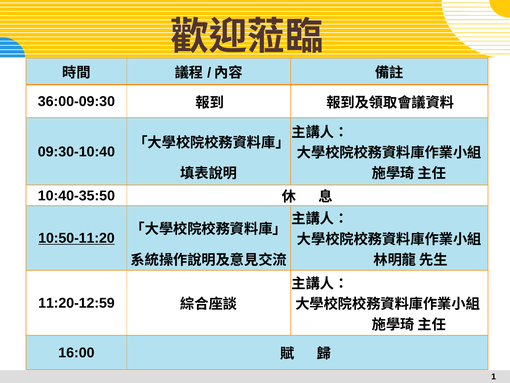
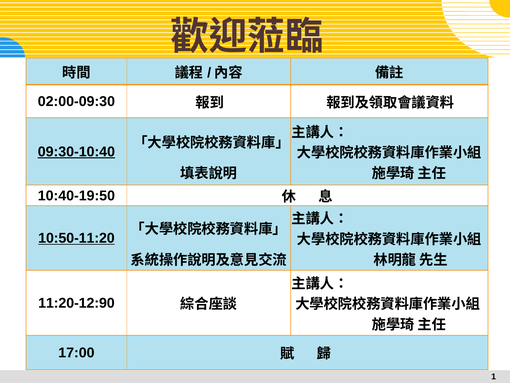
36:00-09:30: 36:00-09:30 -> 02:00-09:30
09:30-10:40 underline: none -> present
10:40-35:50: 10:40-35:50 -> 10:40-19:50
11:20-12:59: 11:20-12:59 -> 11:20-12:90
16:00: 16:00 -> 17:00
